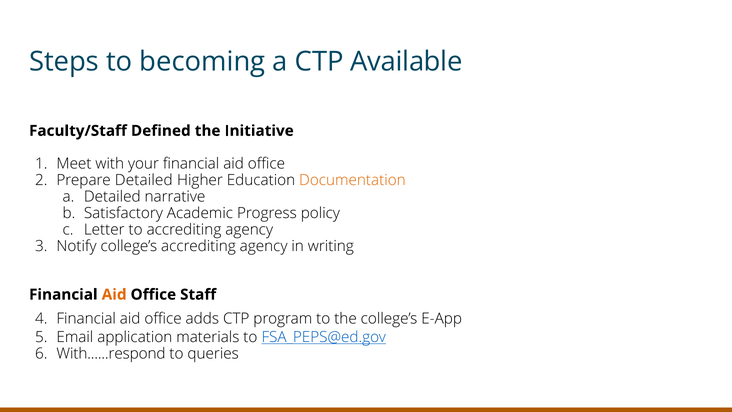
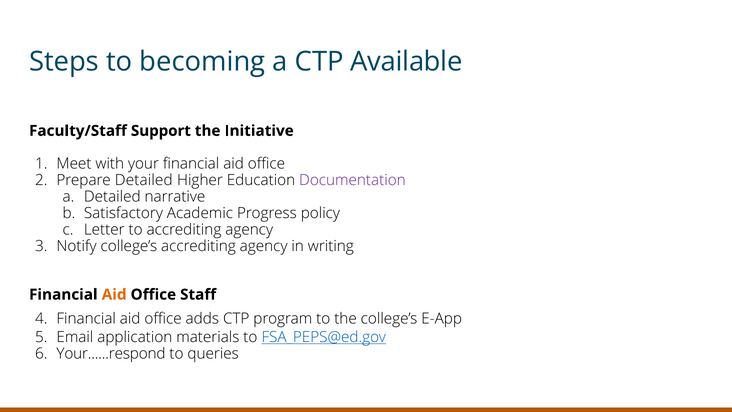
Defined: Defined -> Support
Documentation colour: orange -> purple
With......respond: With......respond -> Your......respond
